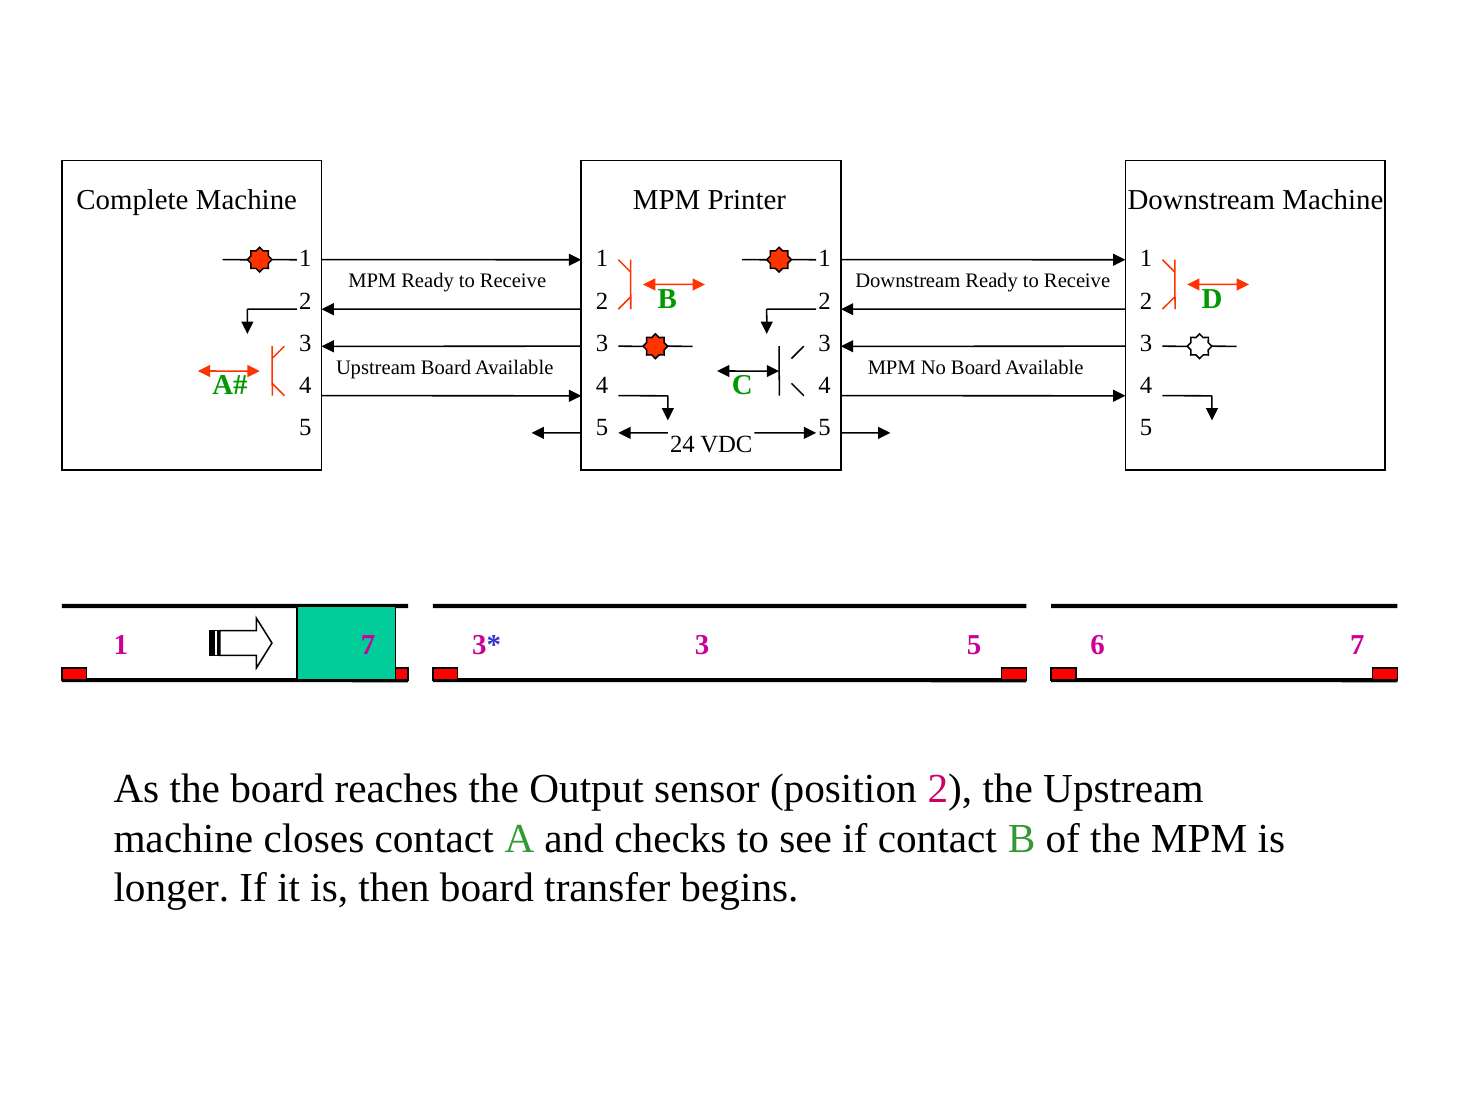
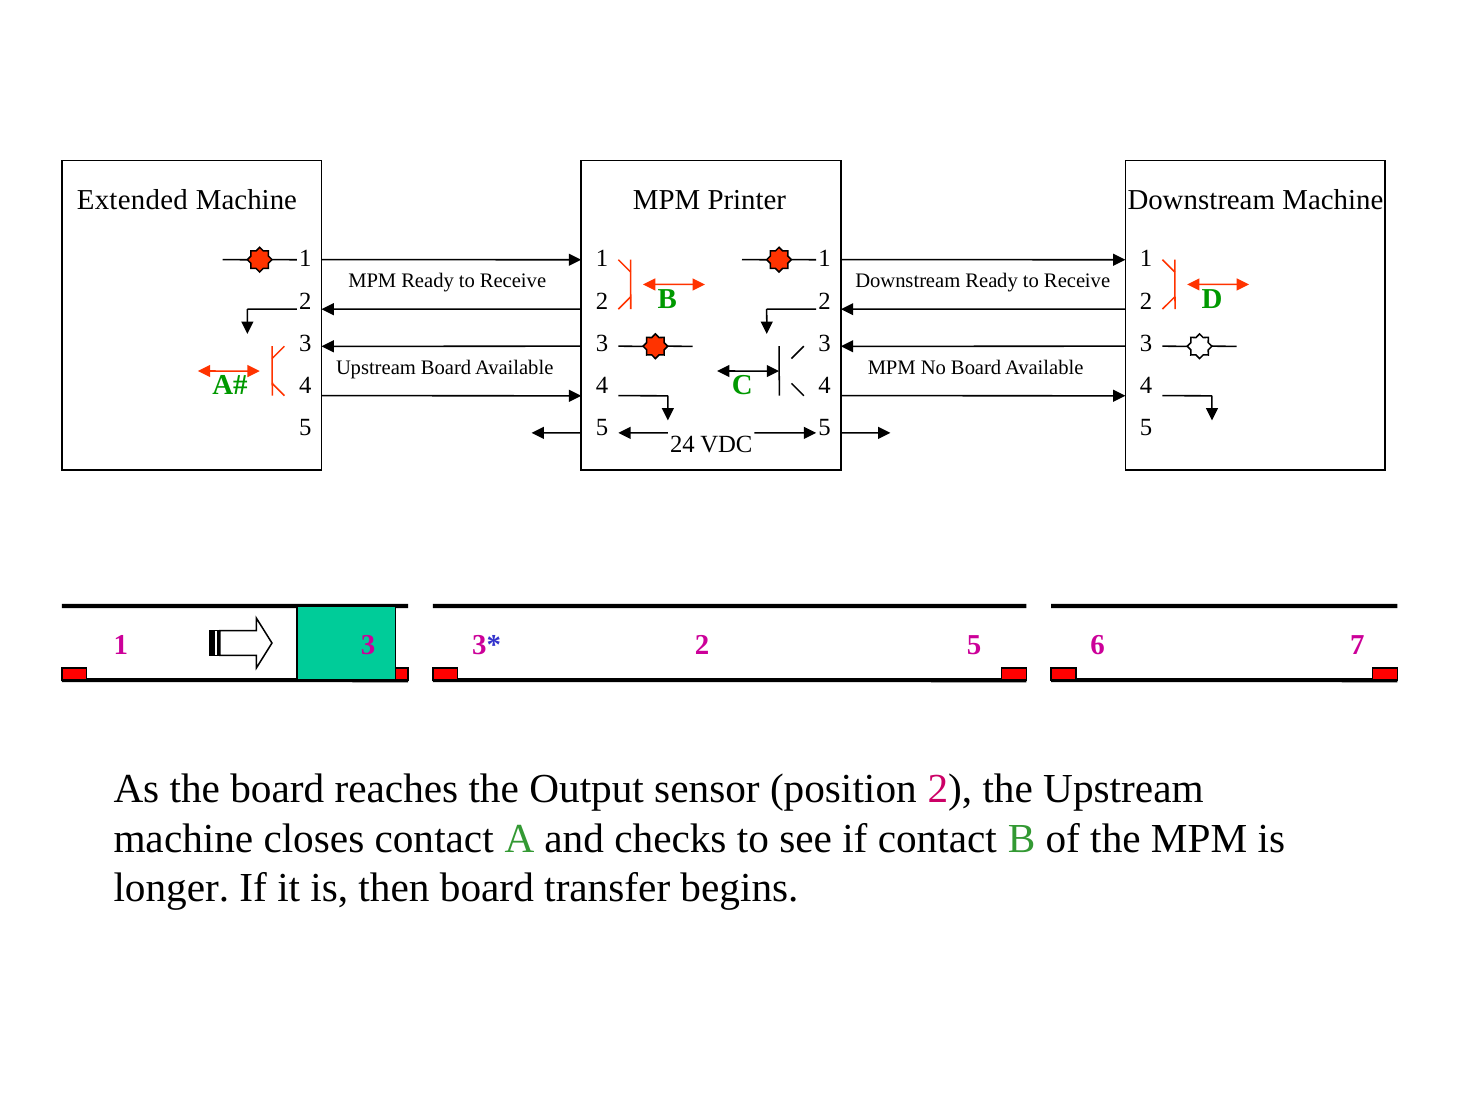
Complete: Complete -> Extended
1 7: 7 -> 3
3 at (702, 645): 3 -> 2
